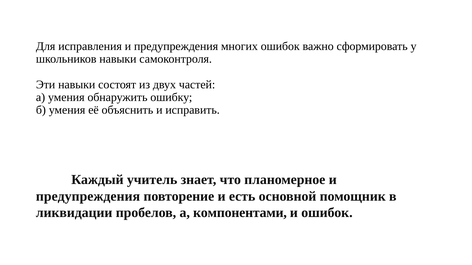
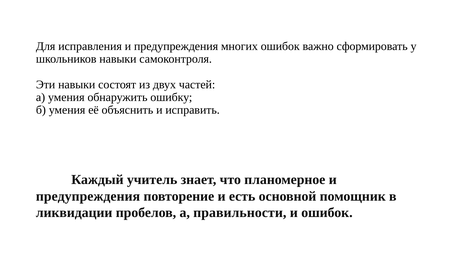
компонентами: компонентами -> правильности
